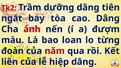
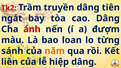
dưỡng: dưỡng -> truyền
đoàn: đoàn -> sánh
năm colour: red -> orange
